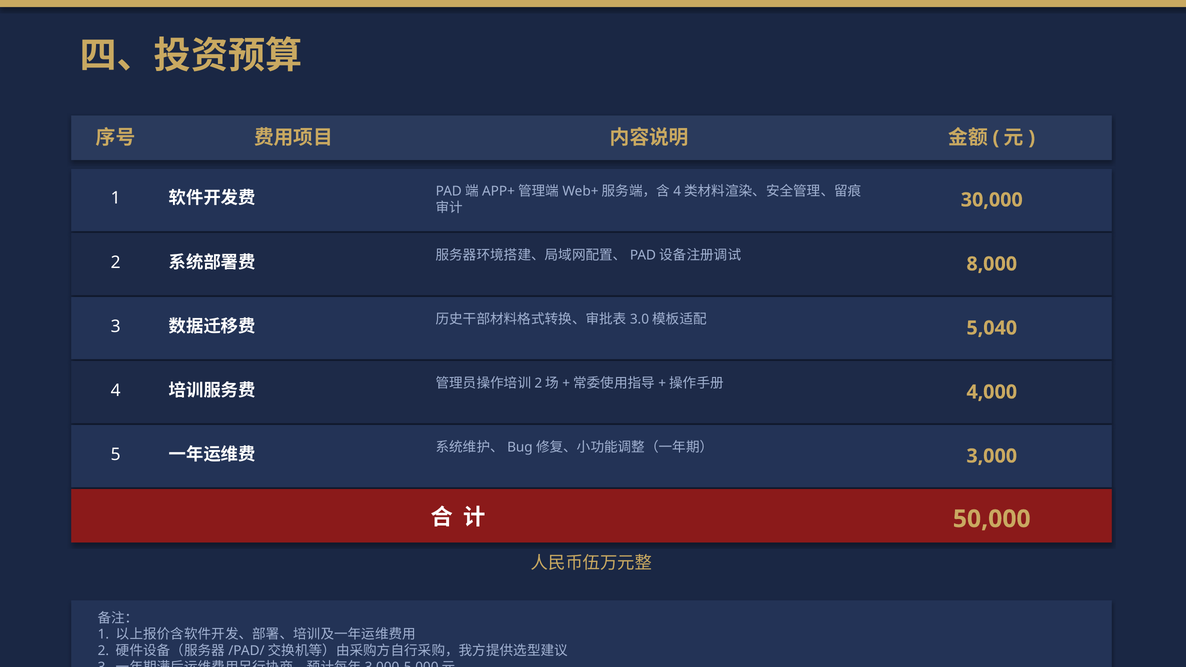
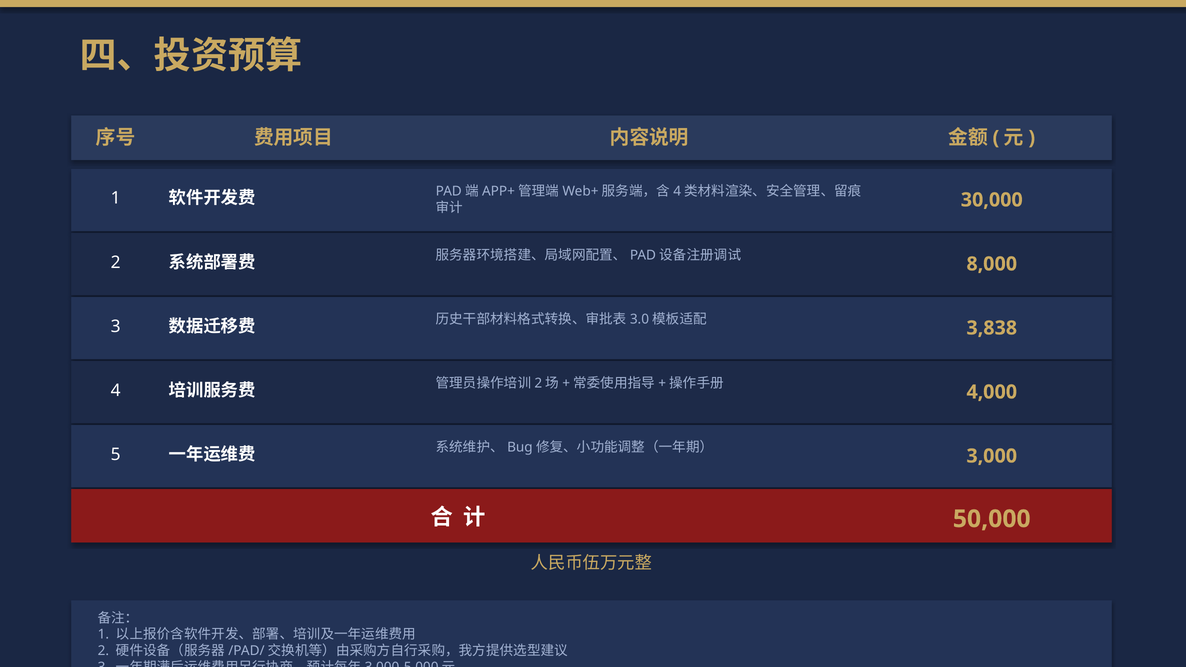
5,040: 5,040 -> 3,838
